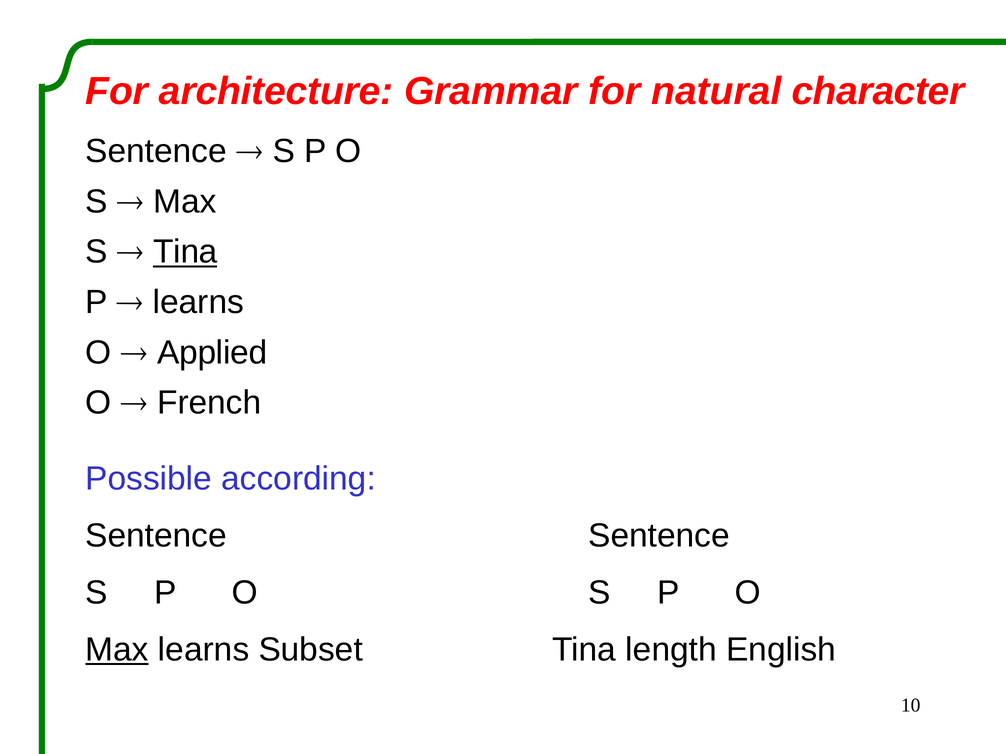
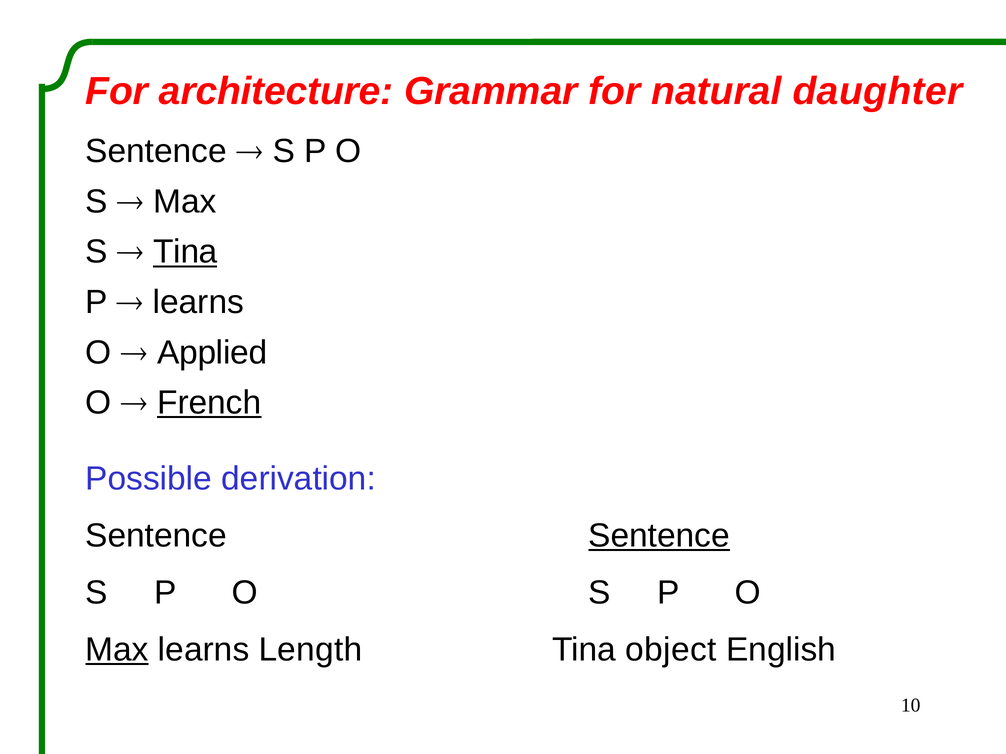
character: character -> daughter
French underline: none -> present
according: according -> derivation
Sentence at (659, 536) underline: none -> present
Subset: Subset -> Length
length: length -> object
